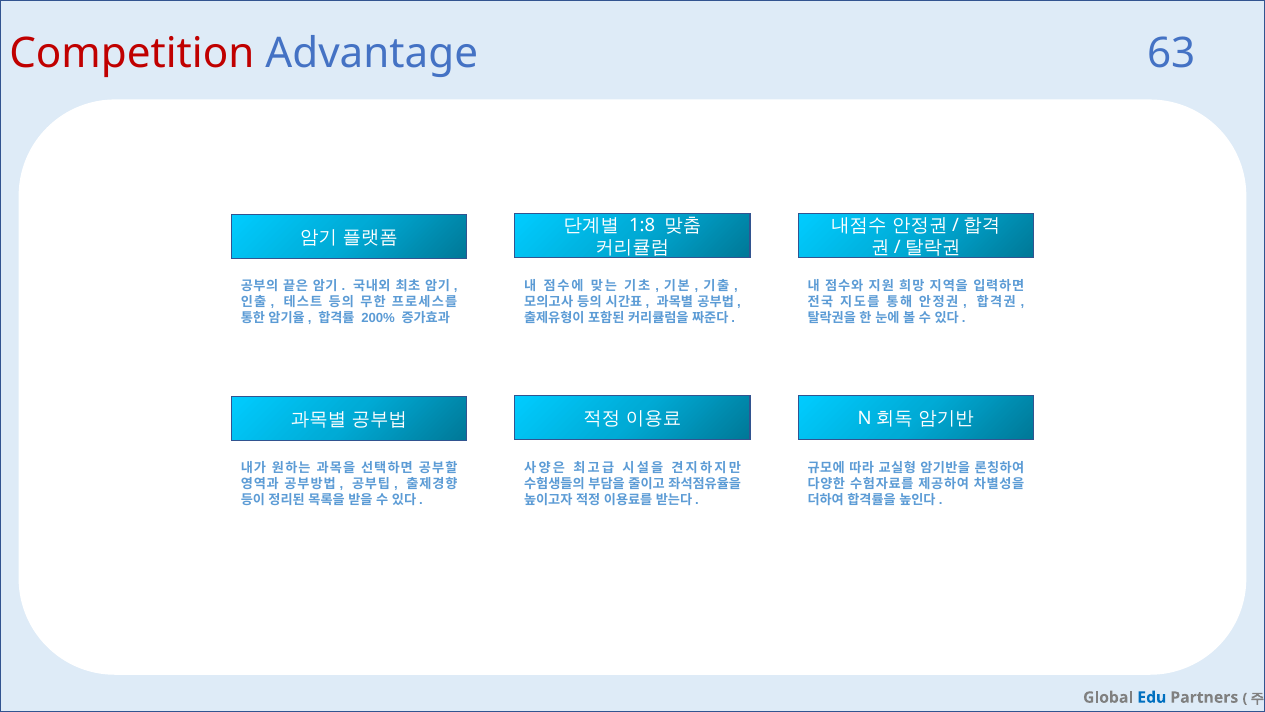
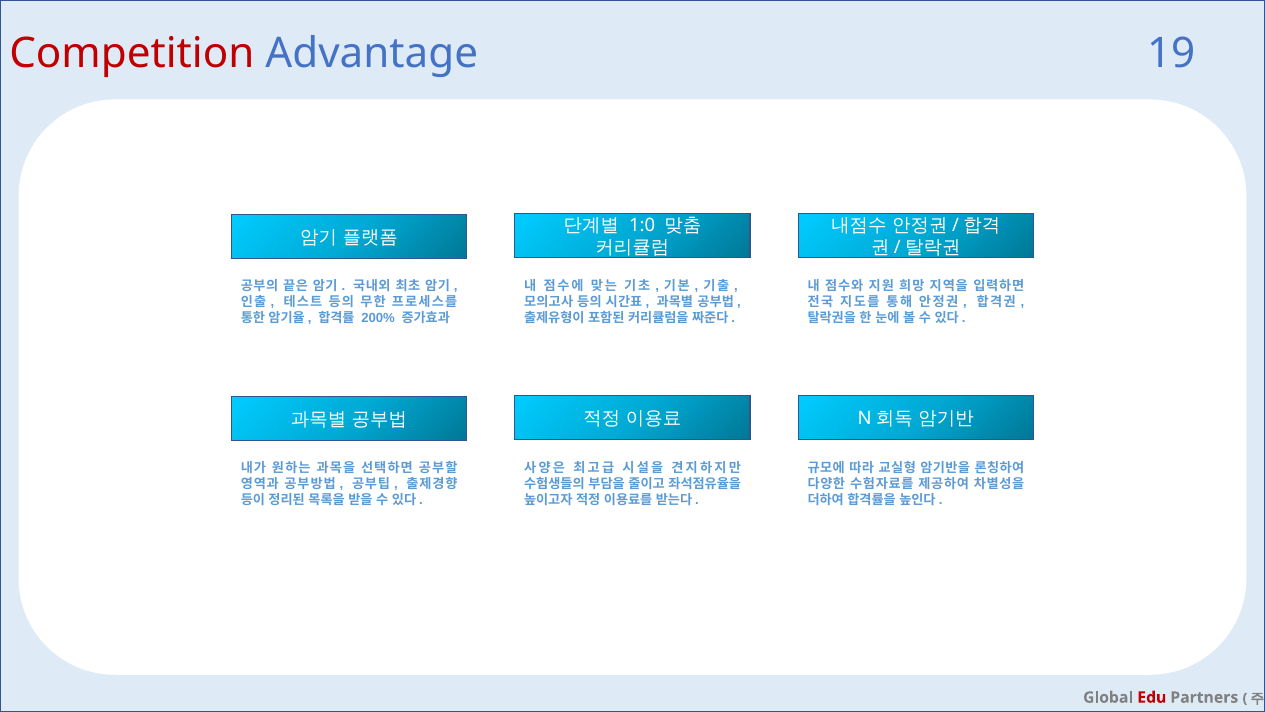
63: 63 -> 19
1:8: 1:8 -> 1:0
Edu colour: blue -> red
